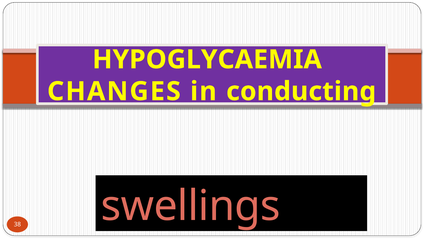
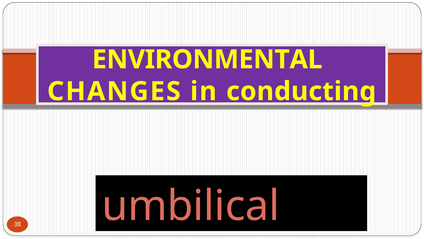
HYPOGLYCAEMIA: HYPOGLYCAEMIA -> ENVIRONMENTAL
swellings: swellings -> umbilical
